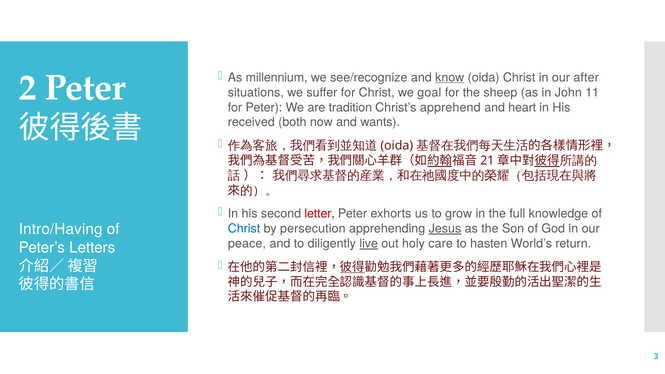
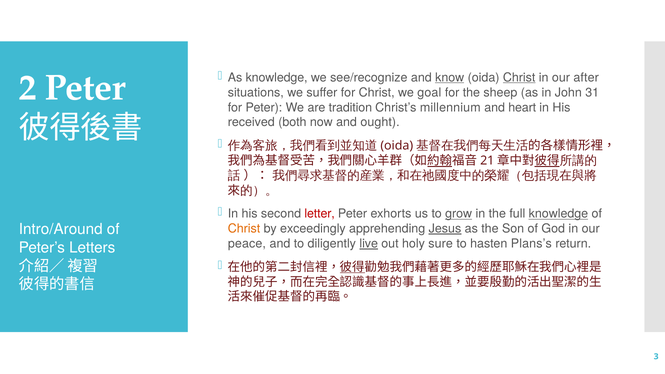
As millennium: millennium -> knowledge
Christ at (519, 77) underline: none -> present
11: 11 -> 31
apprehend: apprehend -> millennium
wants: wants -> ought
grow underline: none -> present
knowledge at (558, 214) underline: none -> present
Intro/Having: Intro/Having -> Intro/Around
Christ at (244, 229) colour: blue -> orange
persecution: persecution -> exceedingly
care: care -> sure
World’s: World’s -> Plans’s
